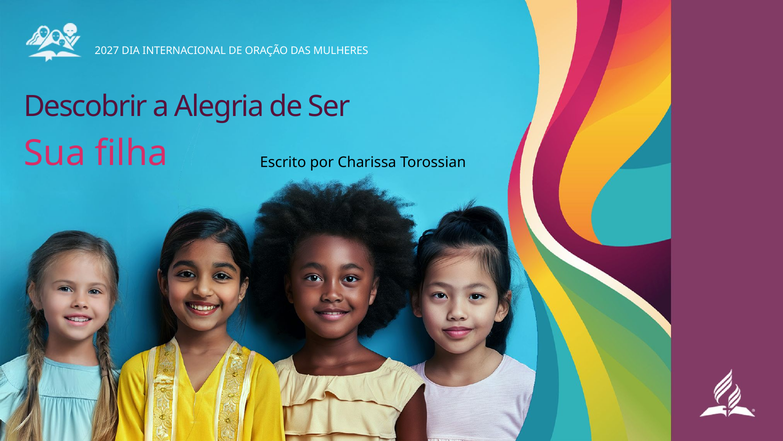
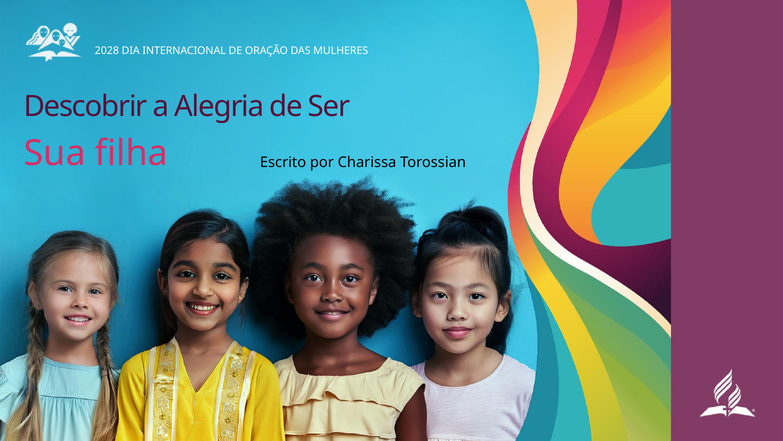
2027: 2027 -> 2028
